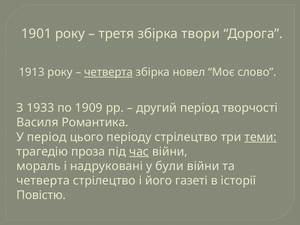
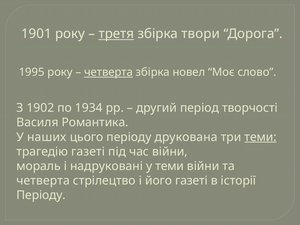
третя underline: none -> present
1913: 1913 -> 1995
1933: 1933 -> 1902
1909: 1909 -> 1934
У період: період -> наших
періоду стрілецтво: стрілецтво -> друкована
трагедію проза: проза -> газеті
час underline: present -> none
у були: були -> теми
Повістю at (41, 195): Повістю -> Періоду
